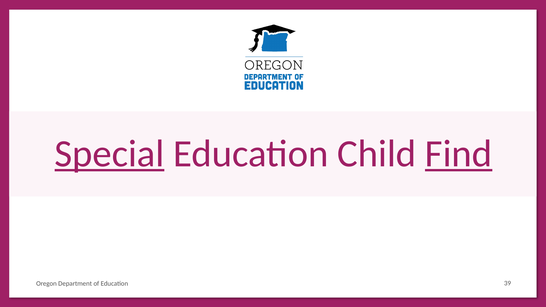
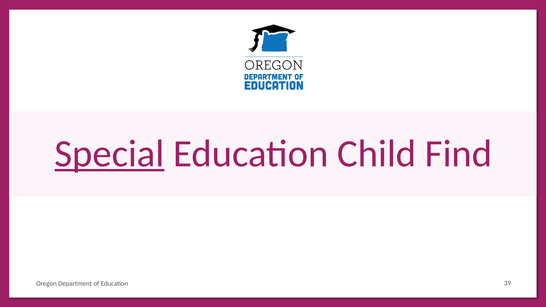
Find underline: present -> none
